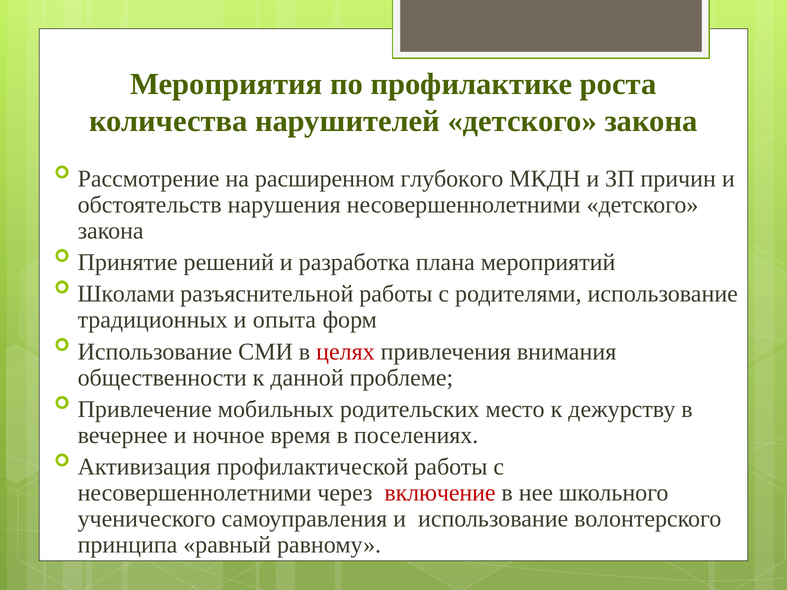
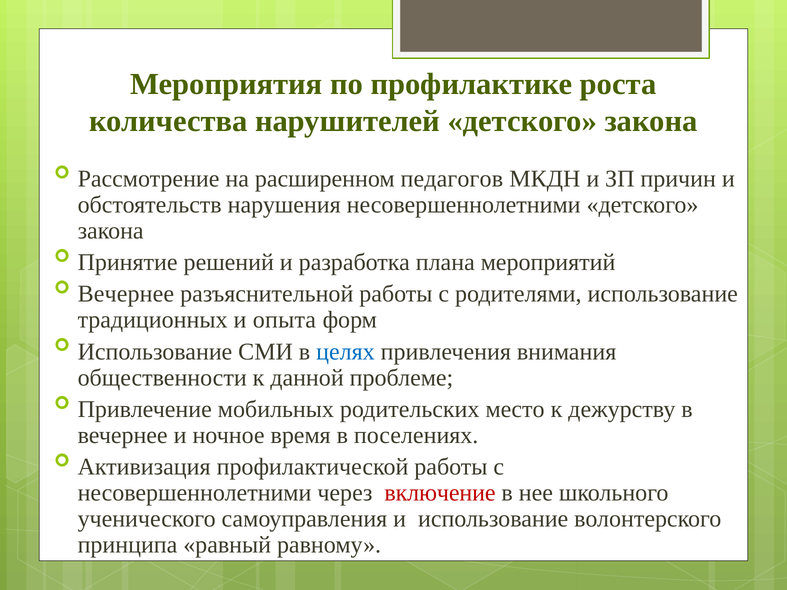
глубокого: глубокого -> педагогов
Школами at (126, 294): Школами -> Вечернее
целях colour: red -> blue
